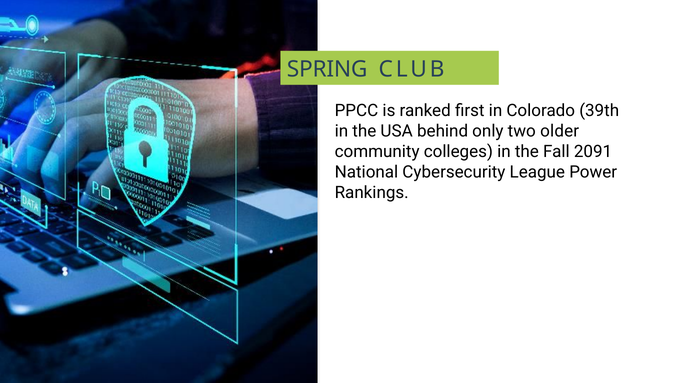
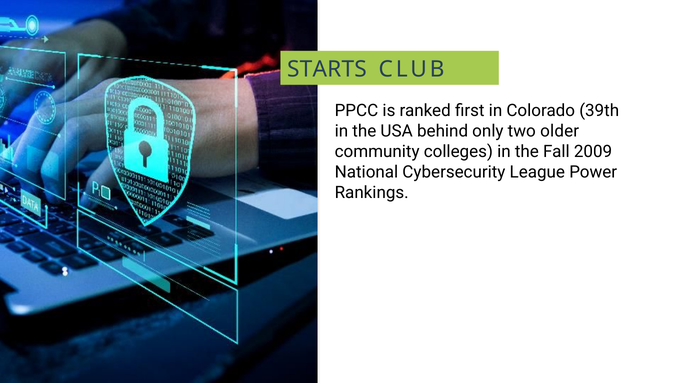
SPRING: SPRING -> STARTS
2091: 2091 -> 2009
